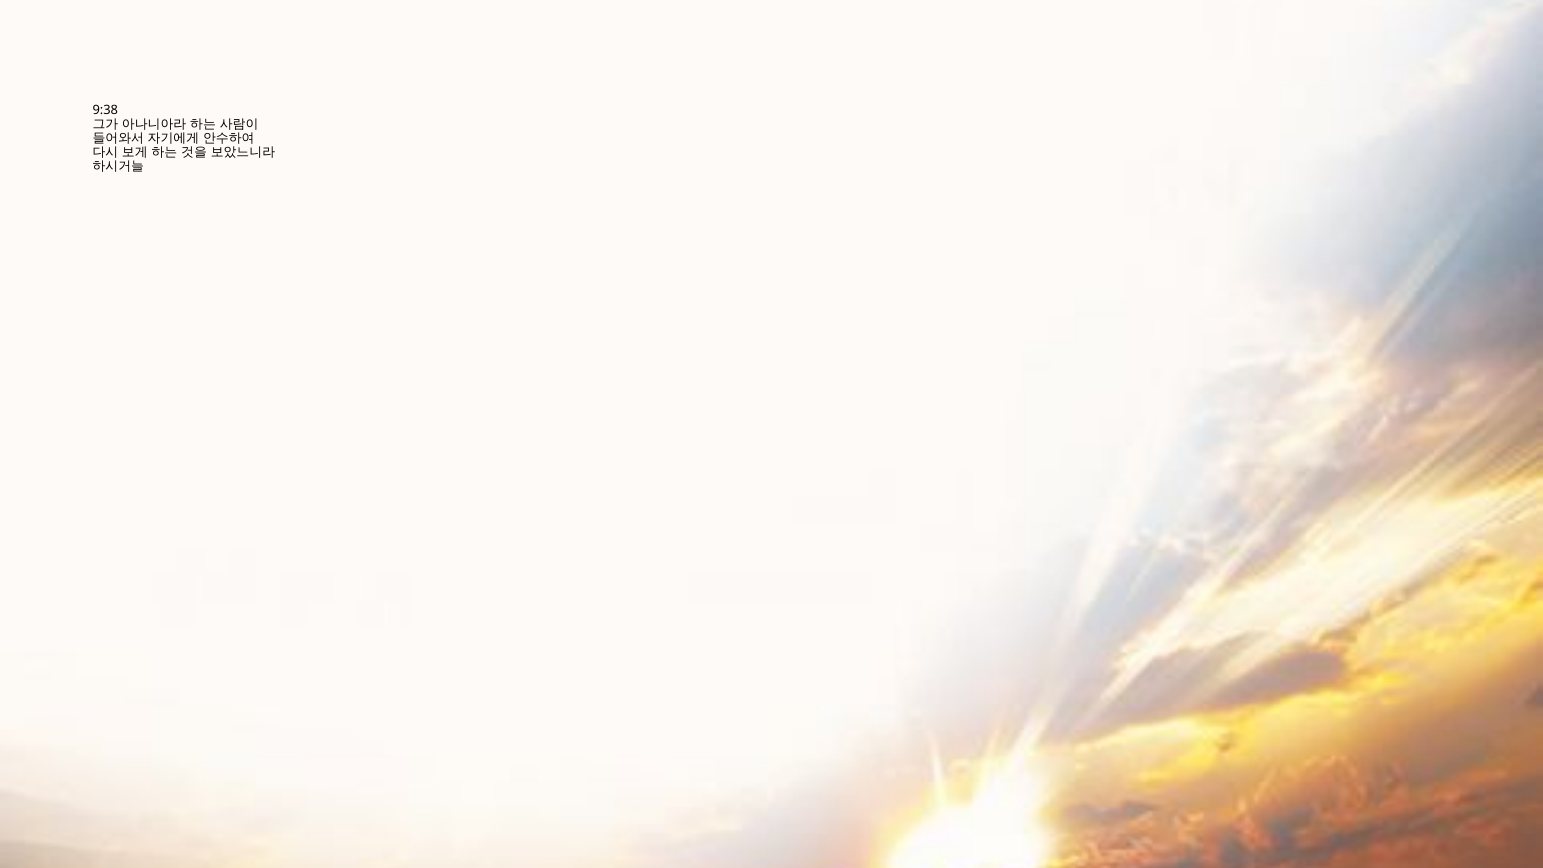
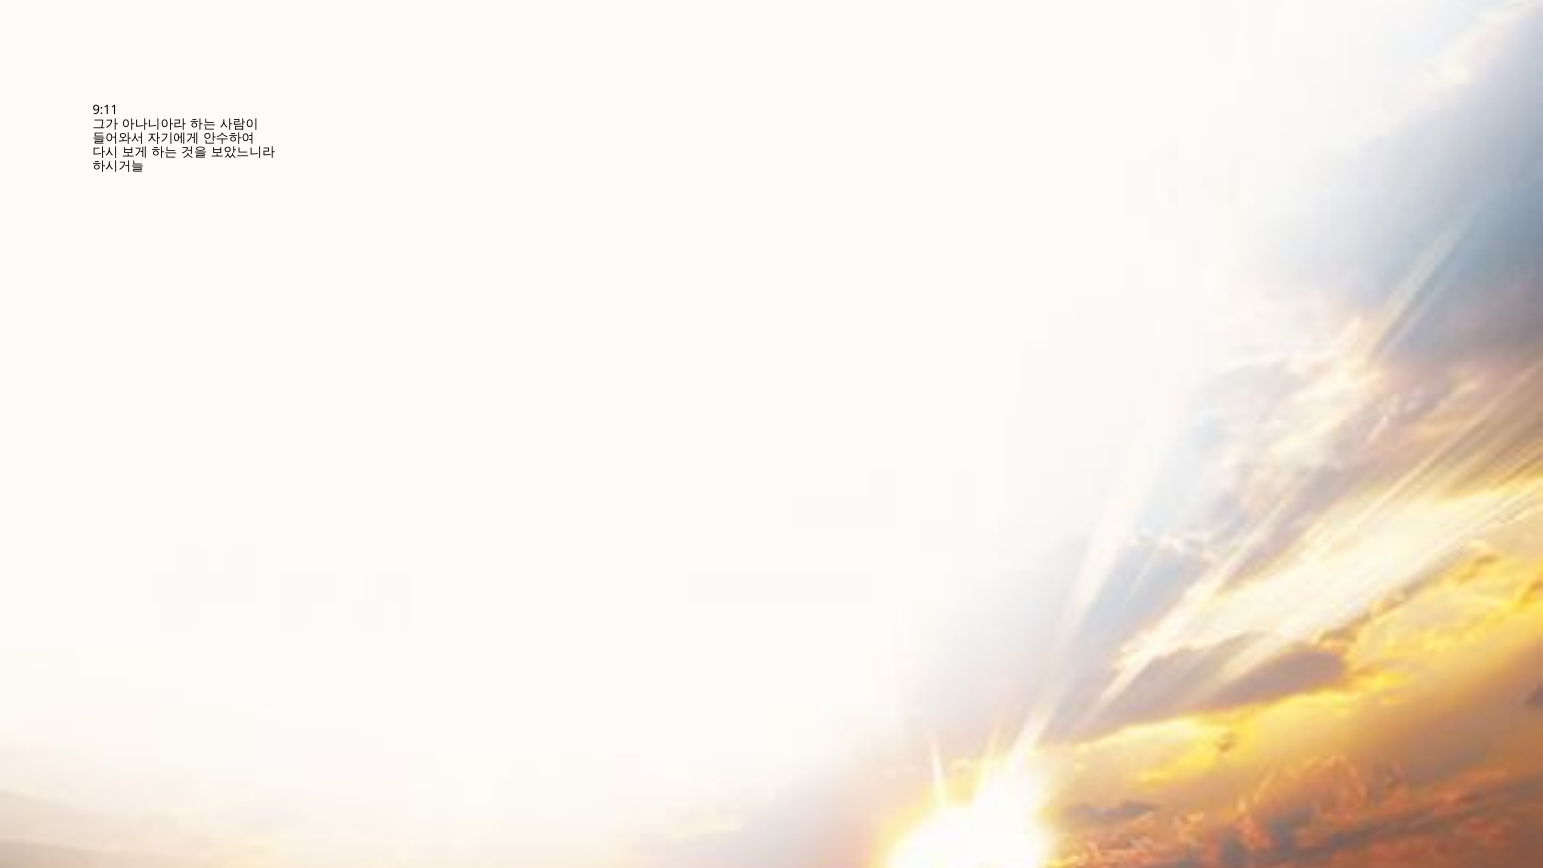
9:38: 9:38 -> 9:11
